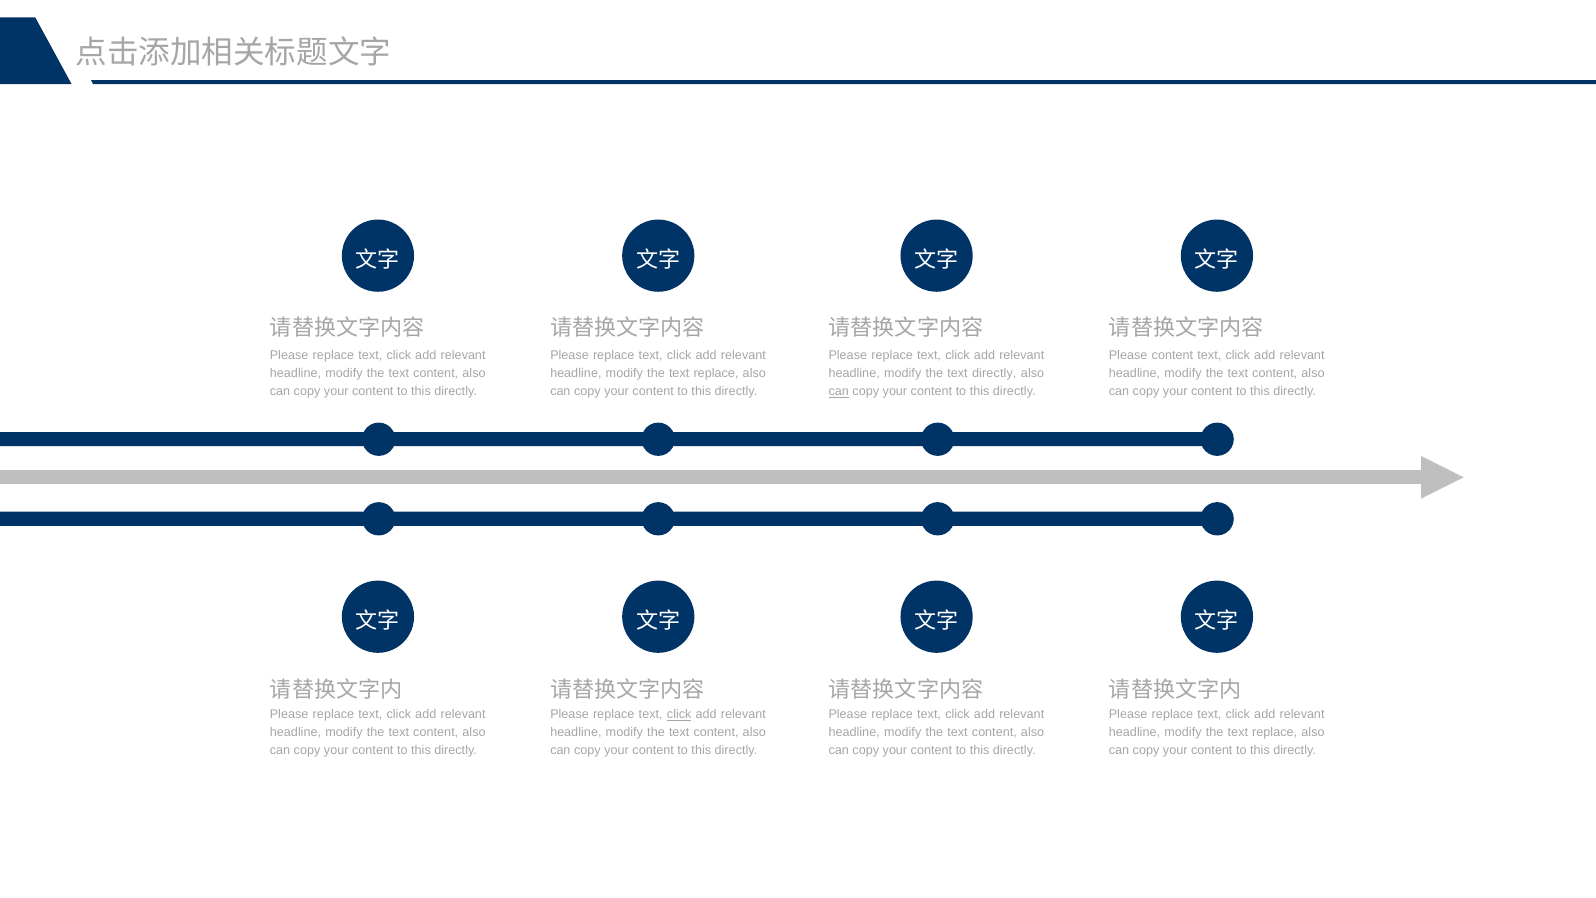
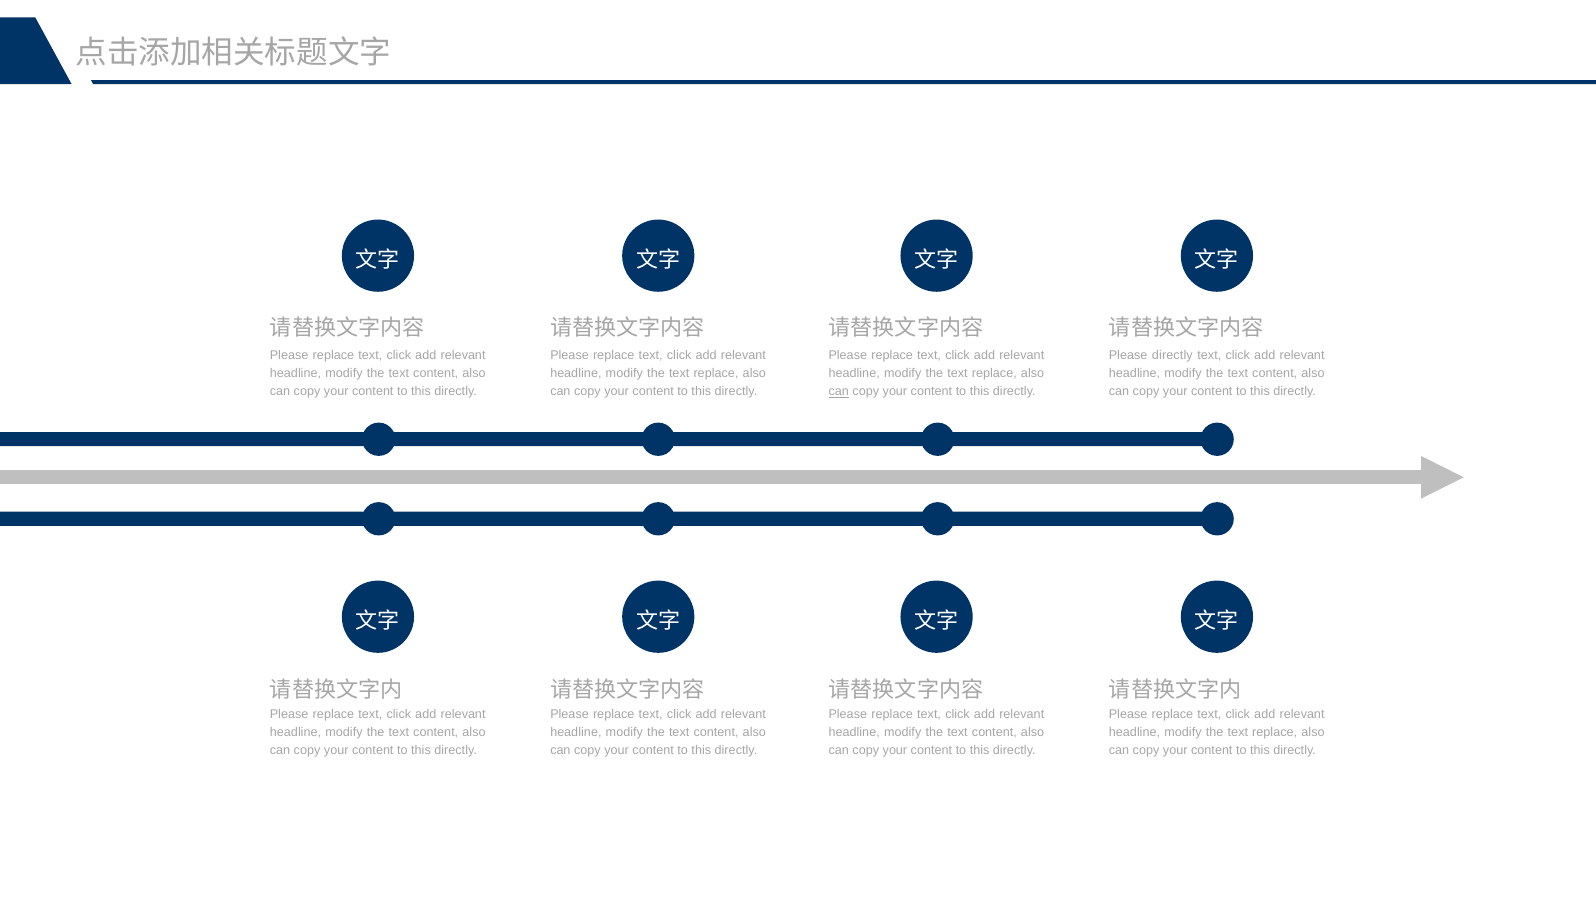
Please content: content -> directly
directly at (994, 373): directly -> replace
click at (679, 714) underline: present -> none
